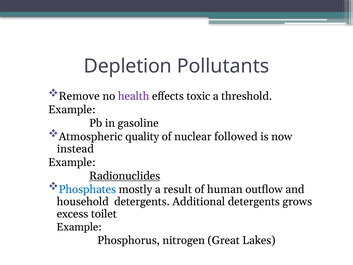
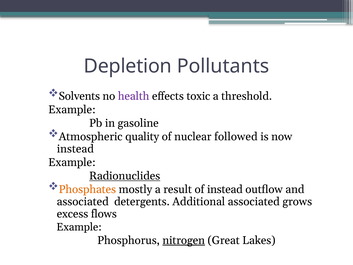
Remove: Remove -> Solvents
Phosphates colour: blue -> orange
of human: human -> instead
household at (83, 201): household -> associated
Additional detergents: detergents -> associated
toilet: toilet -> flows
nitrogen underline: none -> present
